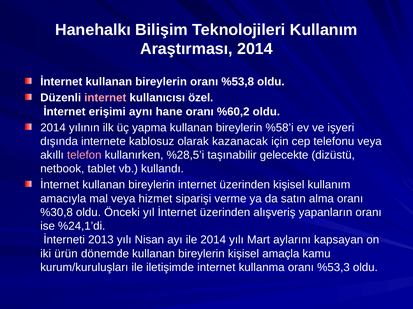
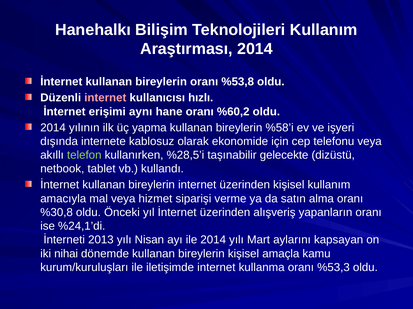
özel: özel -> hızlı
kazanacak: kazanacak -> ekonomide
telefon colour: pink -> light green
ürün: ürün -> nihai
